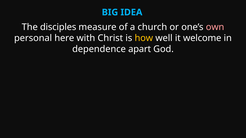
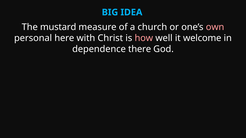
disciples: disciples -> mustard
how colour: yellow -> pink
apart: apart -> there
